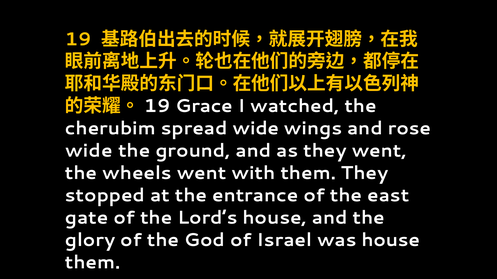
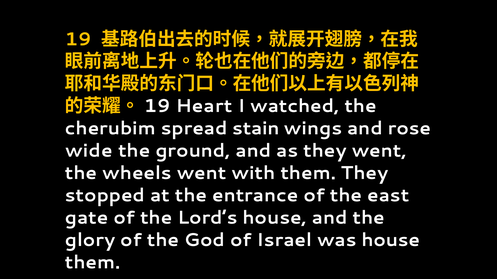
Grace: Grace -> Heart
spread wide: wide -> stain
